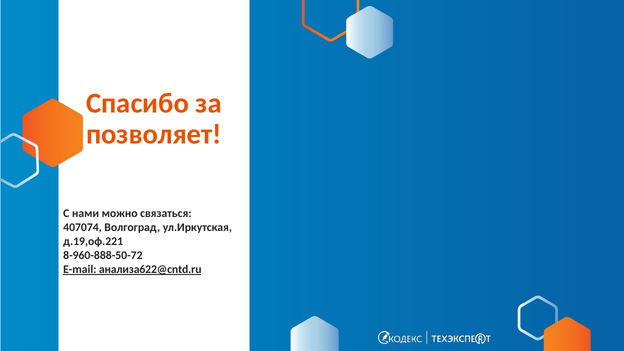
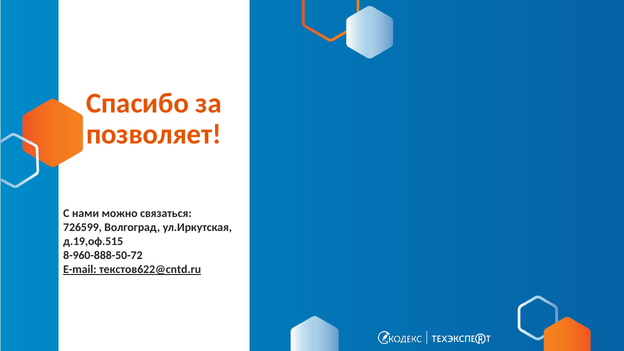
407074: 407074 -> 726599
д.19,оф.221: д.19,оф.221 -> д.19,оф.515
анализа622@cntd.ru: анализа622@cntd.ru -> текстов622@cntd.ru
